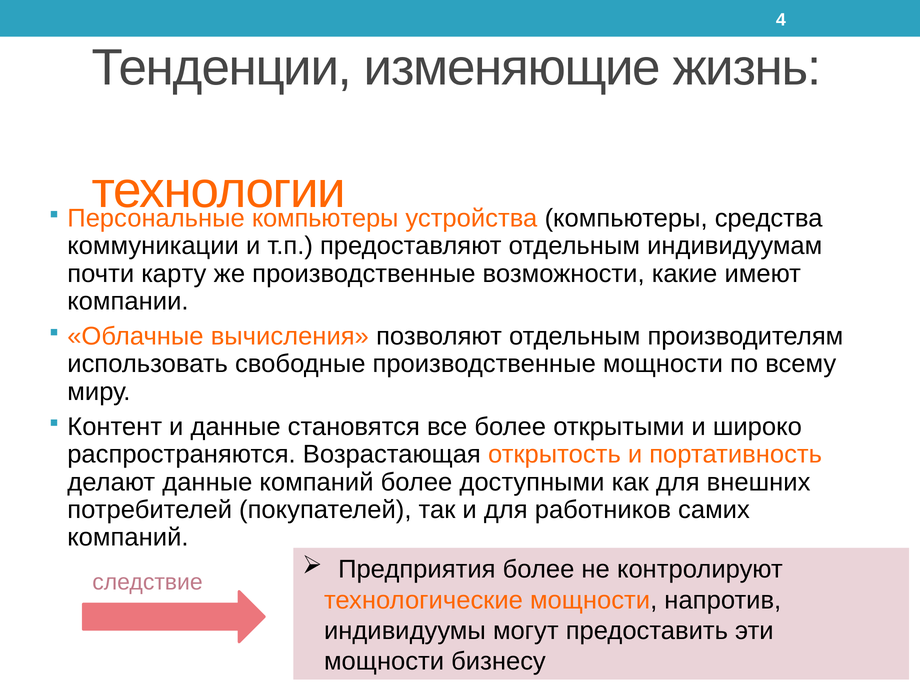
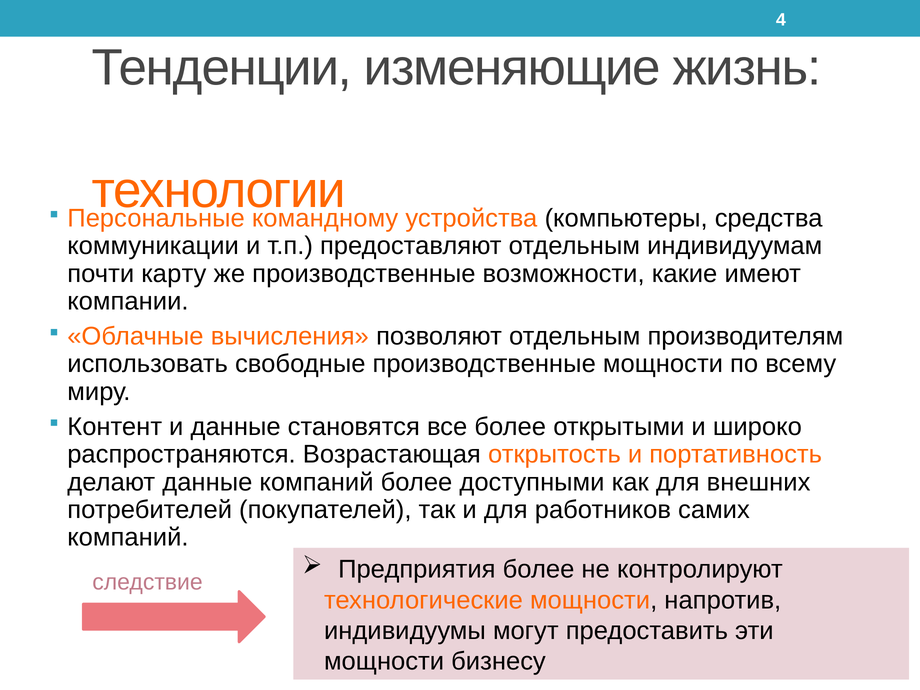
компьютеры at (325, 218): компьютеры -> командному
